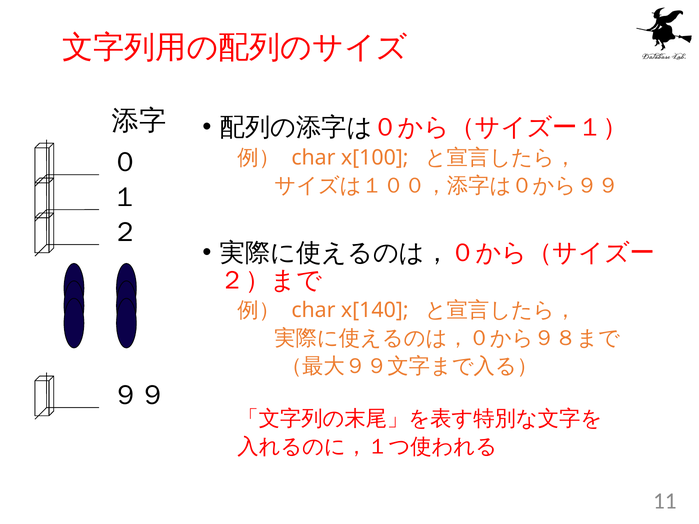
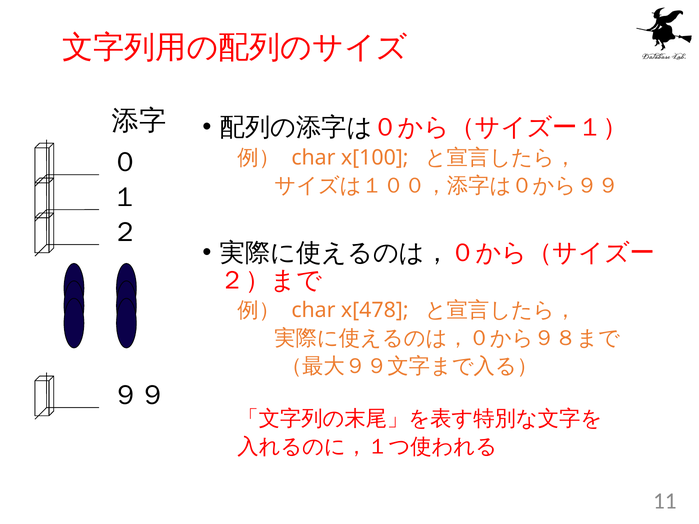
x[140: x[140 -> x[478
